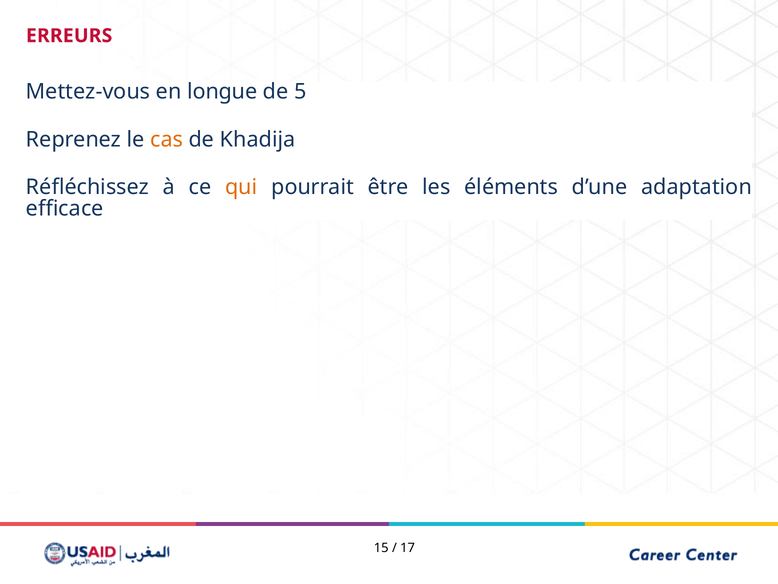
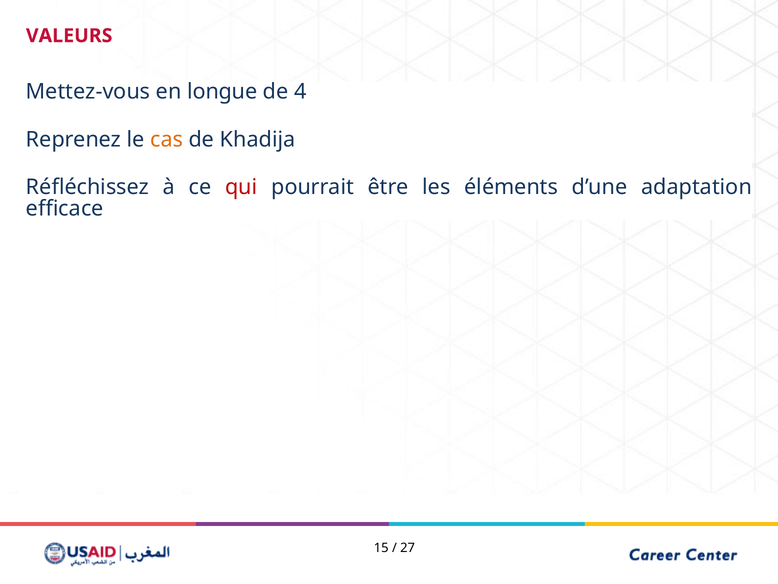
ERREURS: ERREURS -> VALEURS
5: 5 -> 4
qui colour: orange -> red
17: 17 -> 27
